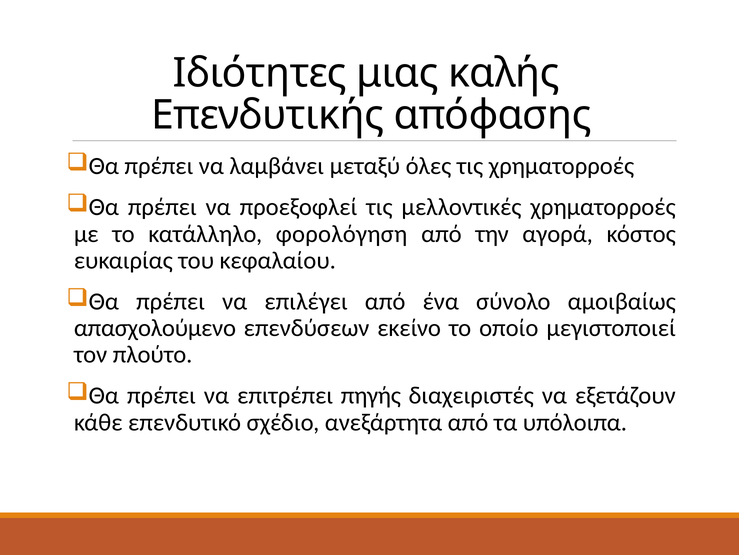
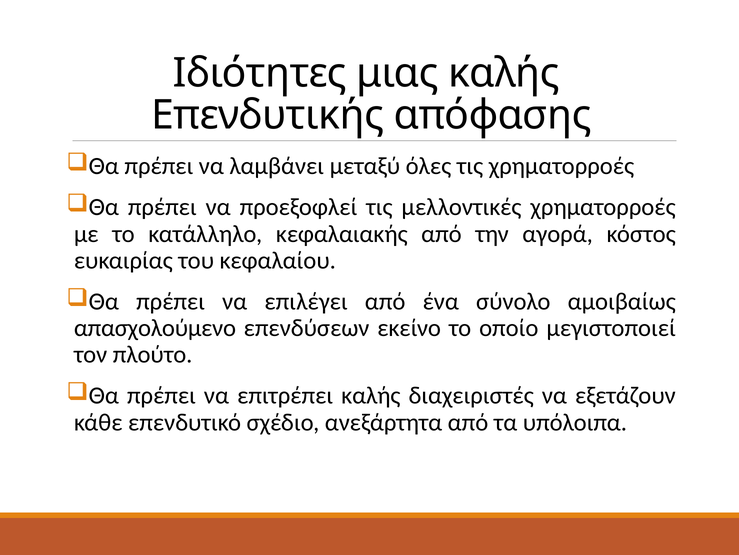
φορολόγηση: φορολόγηση -> κεφαλαιακής
επιτρέπει πηγής: πηγής -> καλής
